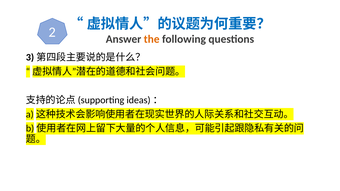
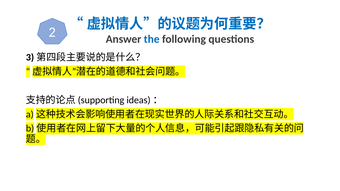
the colour: orange -> blue
